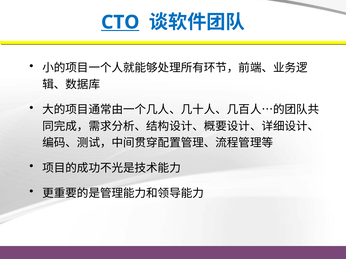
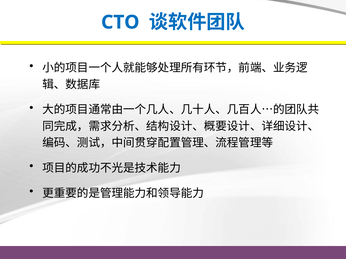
CTO underline: present -> none
